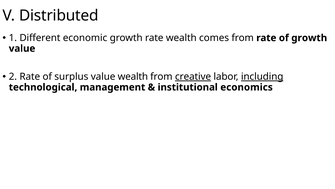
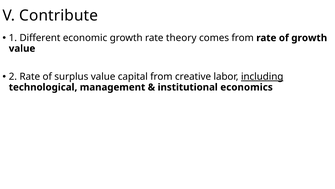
Distributed: Distributed -> Contribute
rate wealth: wealth -> theory
value wealth: wealth -> capital
creative underline: present -> none
